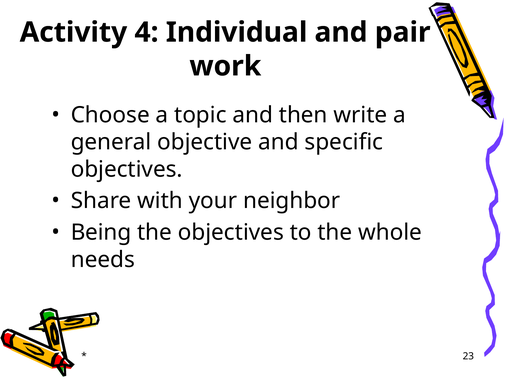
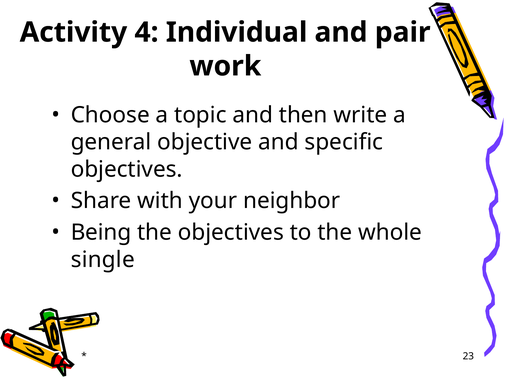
needs: needs -> single
